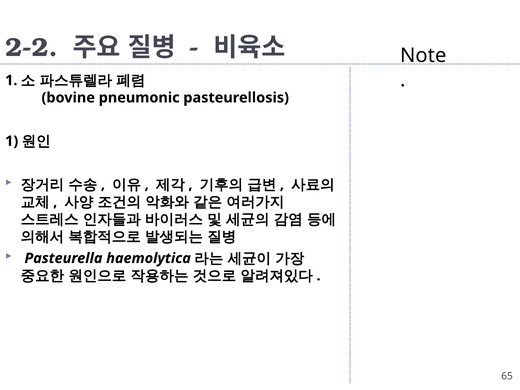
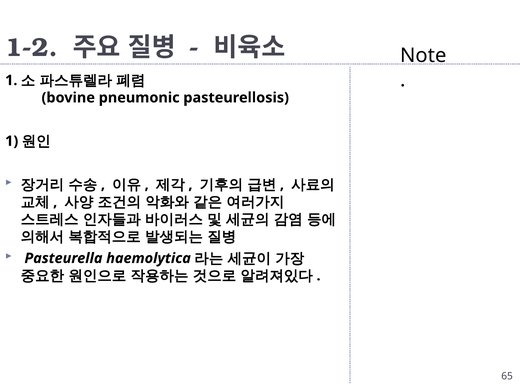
2-2: 2-2 -> 1-2
